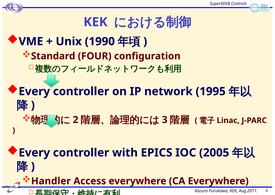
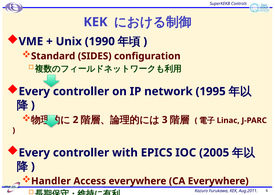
FOUR: FOUR -> SIDES
